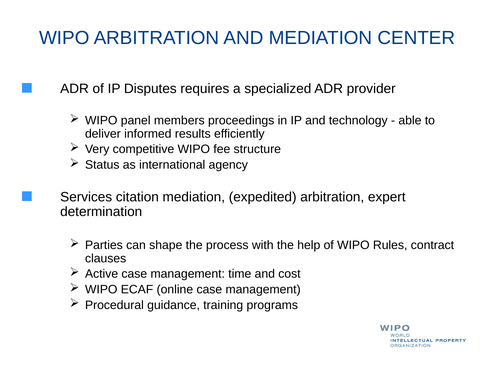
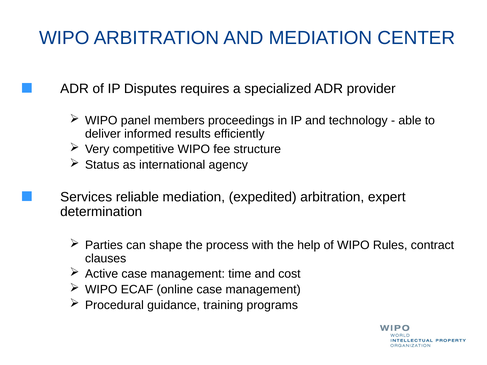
citation: citation -> reliable
